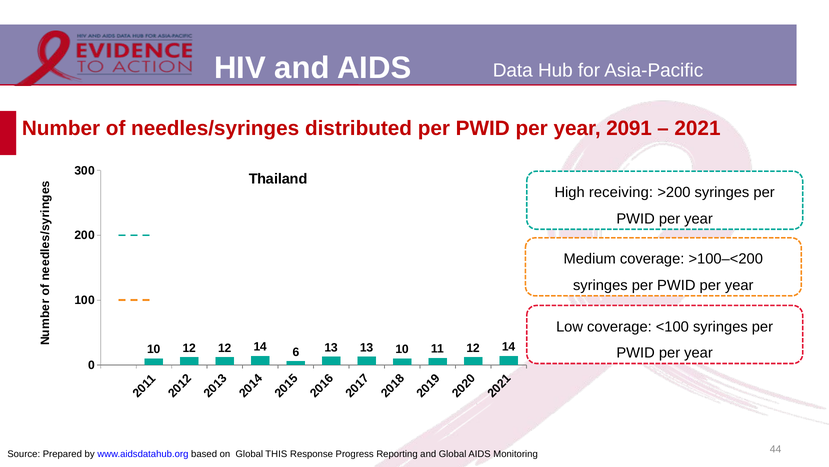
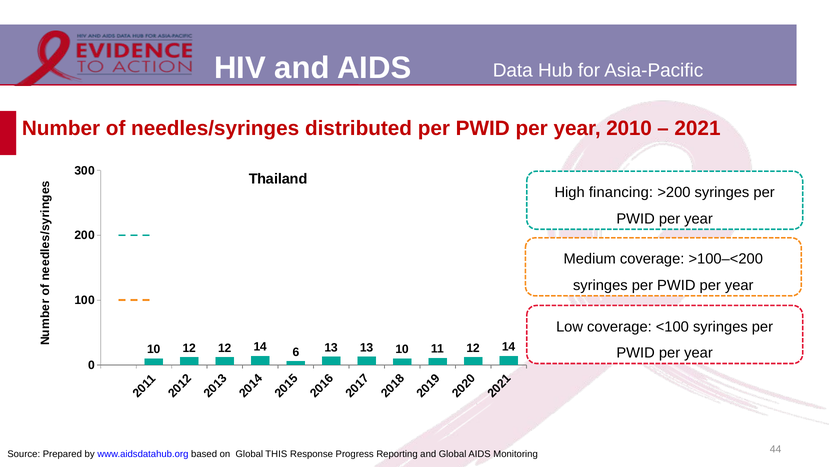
2091: 2091 -> 2010
receiving: receiving -> financing
